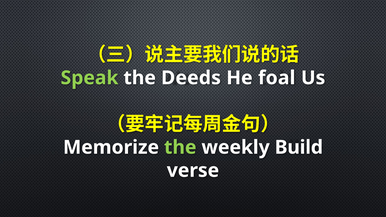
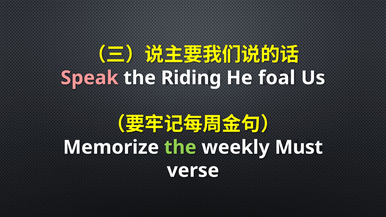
Speak colour: light green -> pink
Deeds: Deeds -> Riding
Build: Build -> Must
